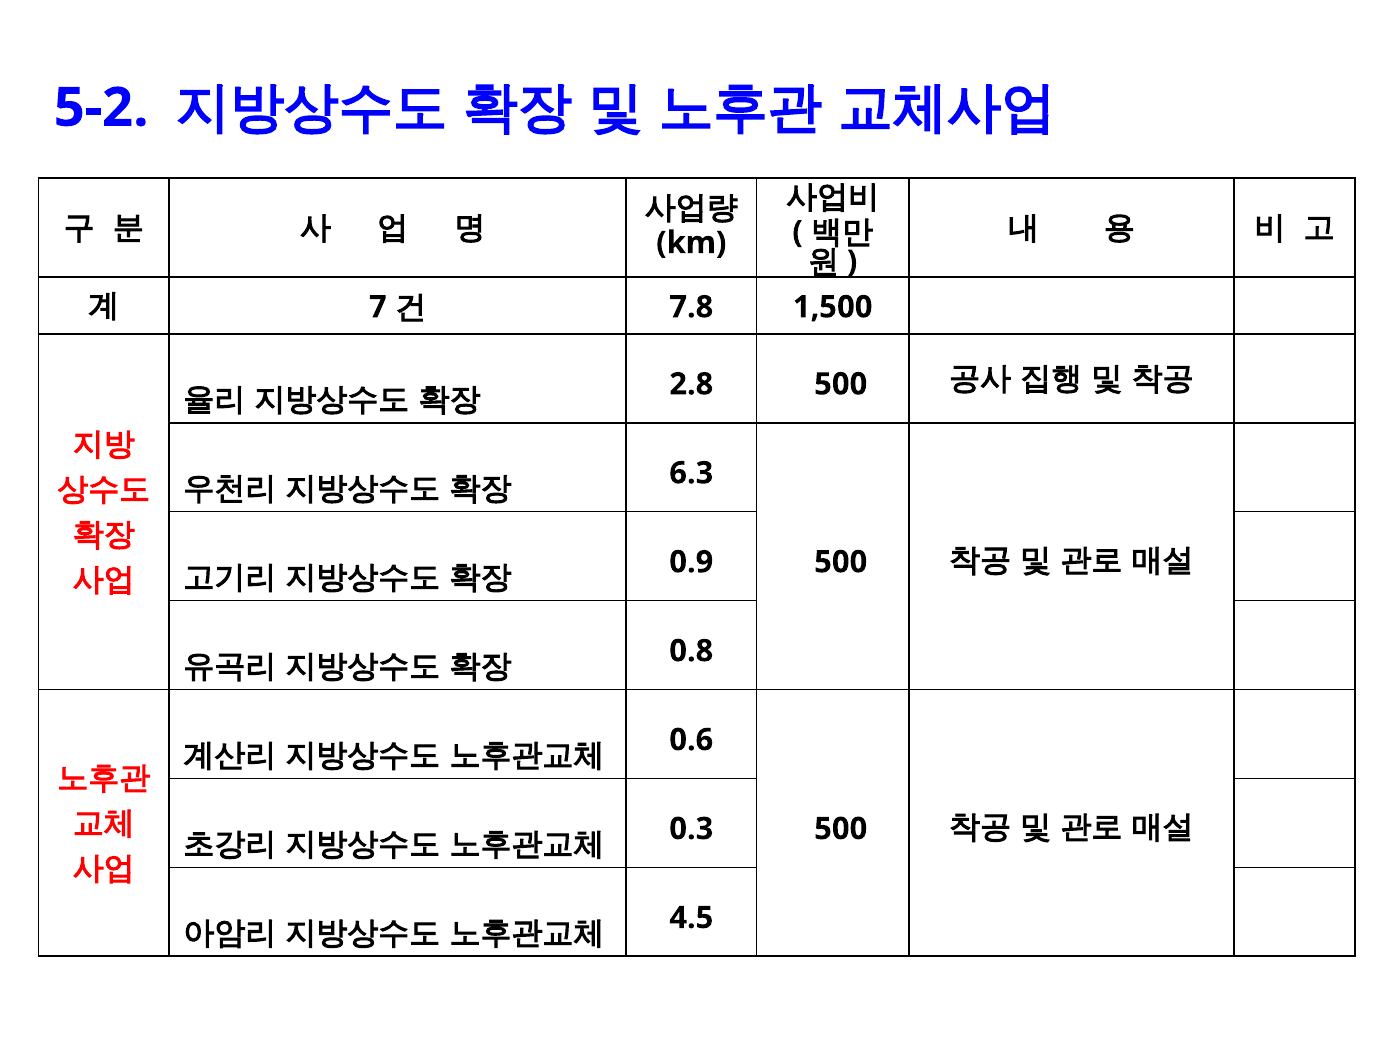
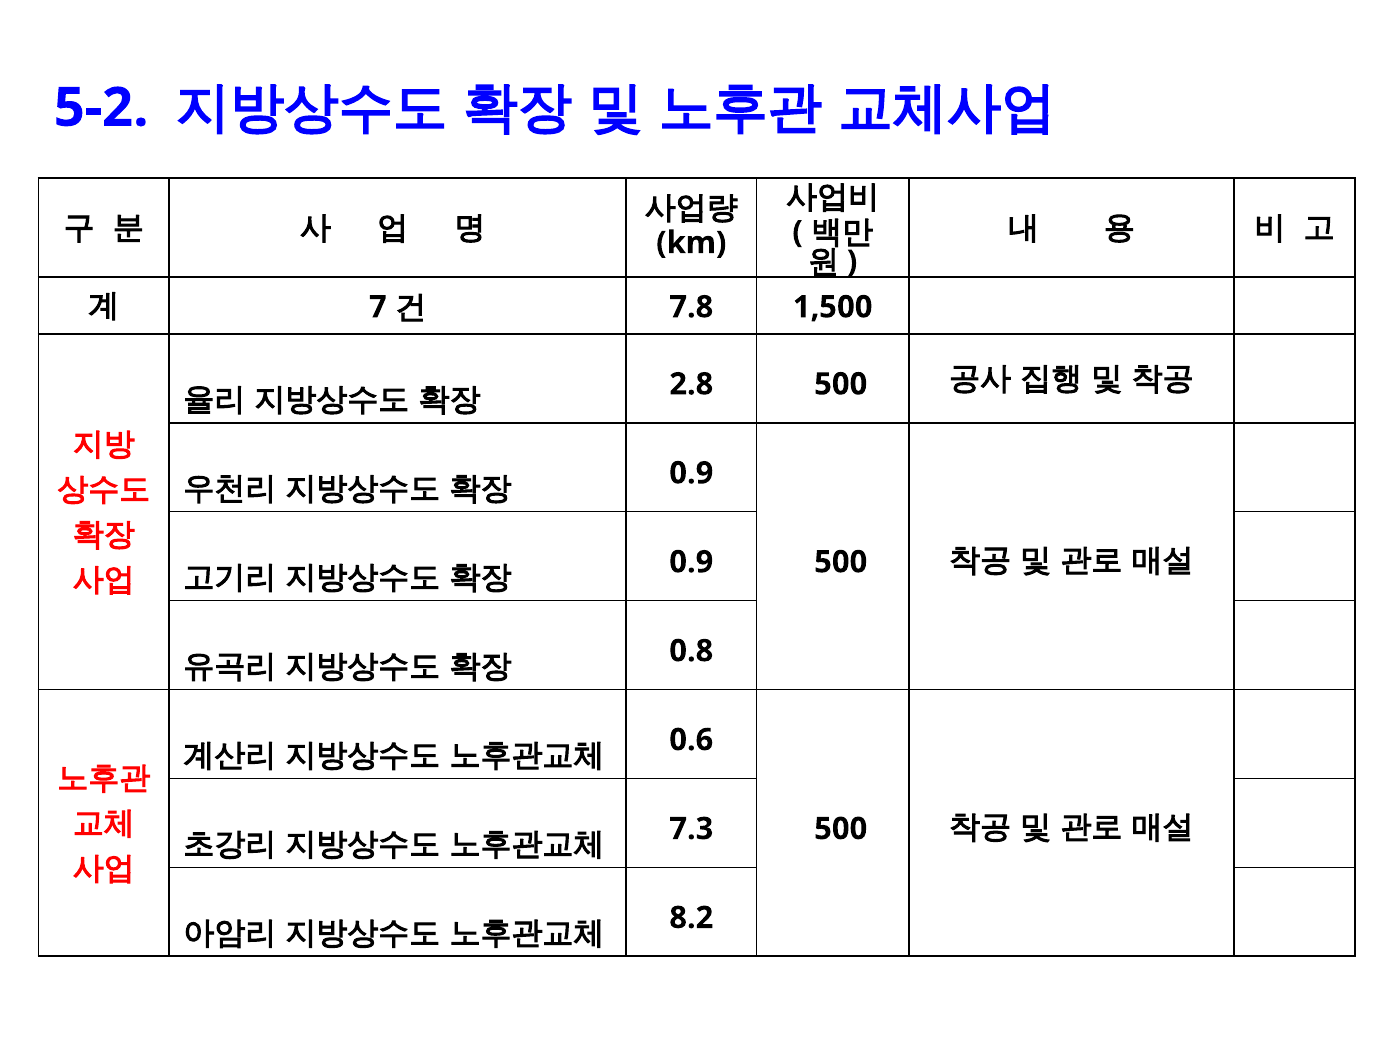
6.3 at (691, 473): 6.3 -> 0.9
0.3: 0.3 -> 7.3
4.5: 4.5 -> 8.2
